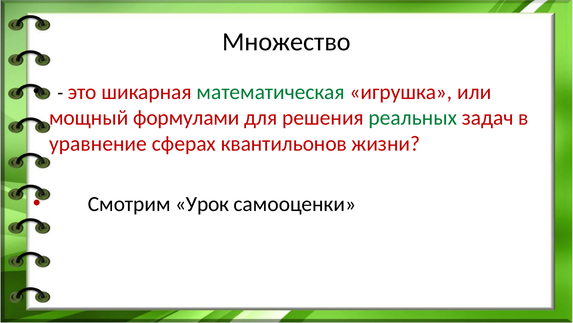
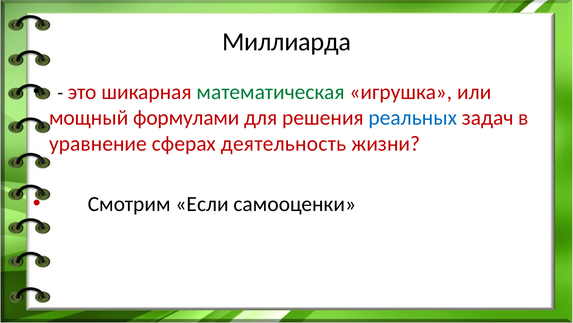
Множество: Множество -> Миллиарда
реальных colour: green -> blue
квантильонов: квантильонов -> деятельность
Урок: Урок -> Если
